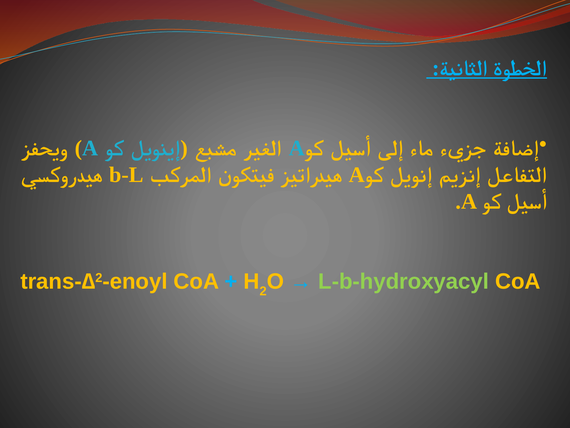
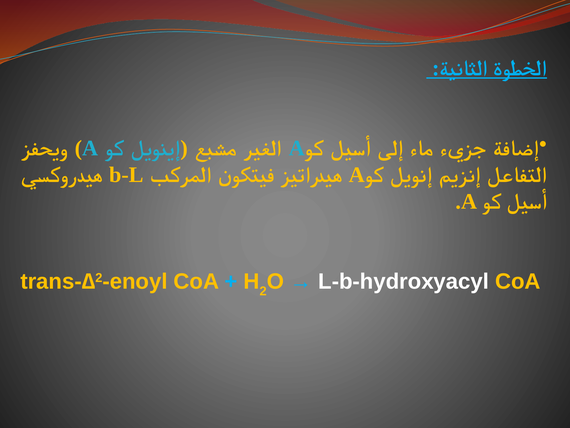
L-b-hydroxyacyl colour: light green -> white
